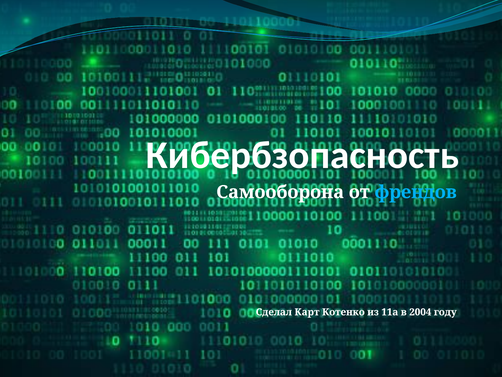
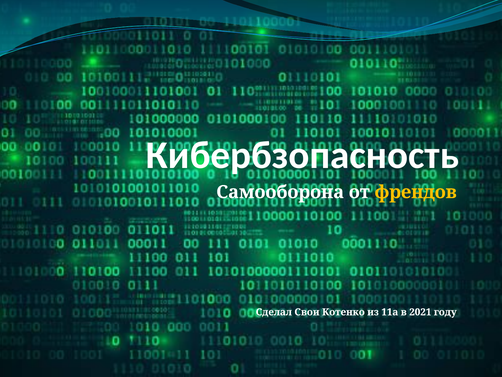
френдов colour: light blue -> yellow
Карт: Карт -> Свои
2004: 2004 -> 2021
